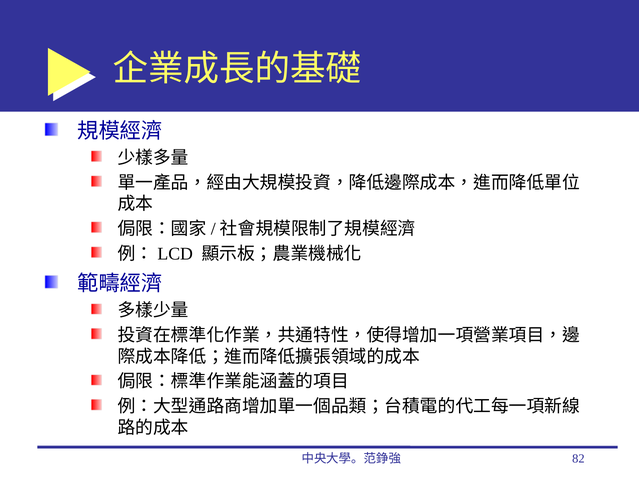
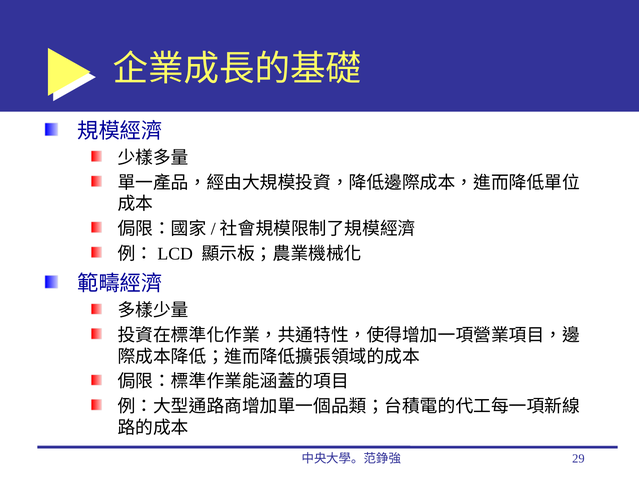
82: 82 -> 29
